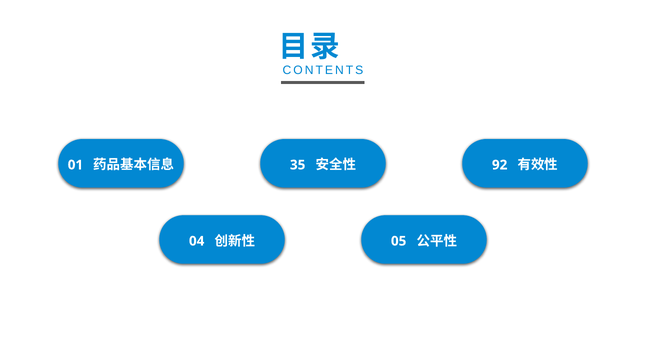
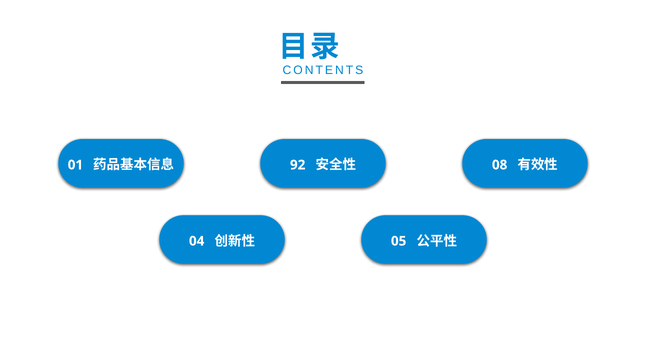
35: 35 -> 92
92: 92 -> 08
